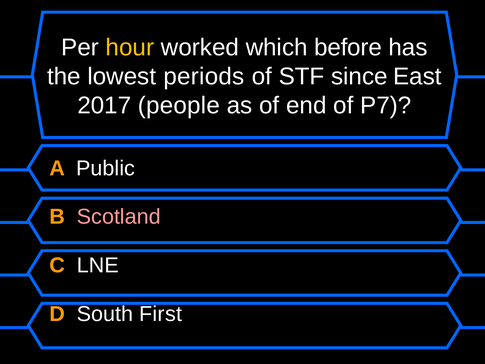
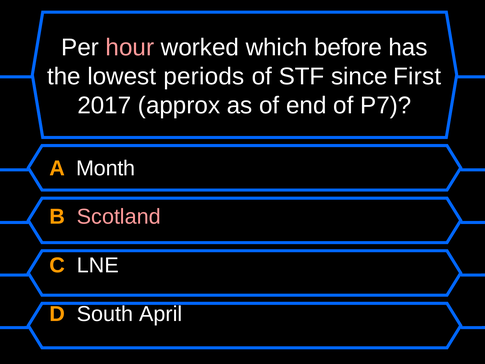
hour colour: yellow -> pink
East: East -> First
people: people -> approx
Public: Public -> Month
First: First -> April
